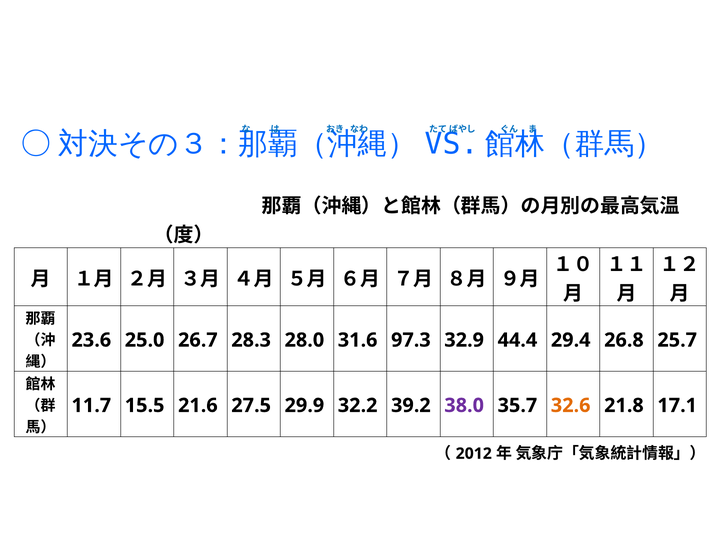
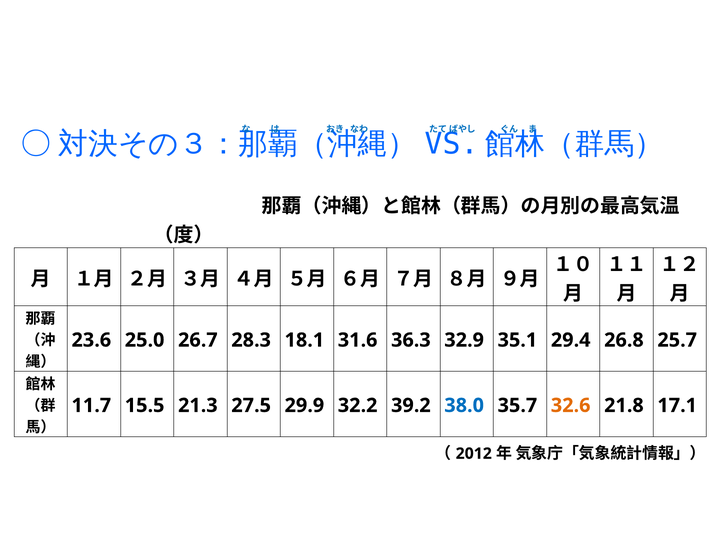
28.0: 28.0 -> 18.1
97.3: 97.3 -> 36.3
44.4: 44.4 -> 35.1
21.6: 21.6 -> 21.3
38.0 colour: purple -> blue
